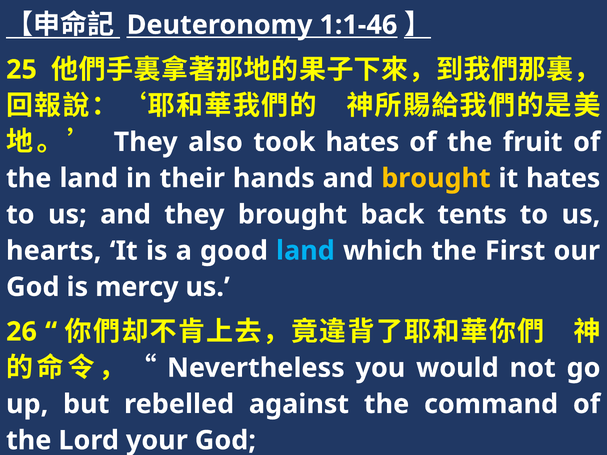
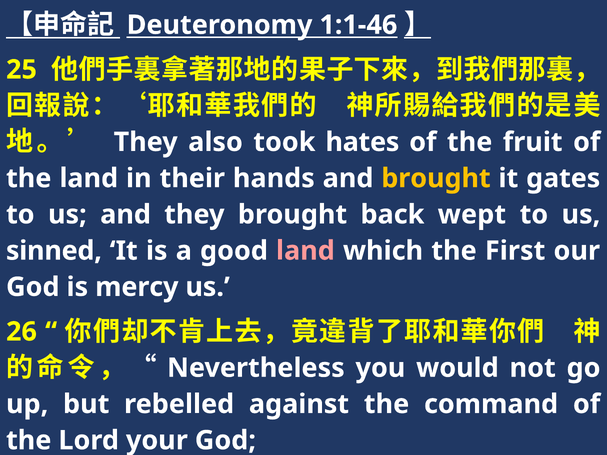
it hates: hates -> gates
tents: tents -> wept
hearts: hearts -> sinned
land at (305, 251) colour: light blue -> pink
